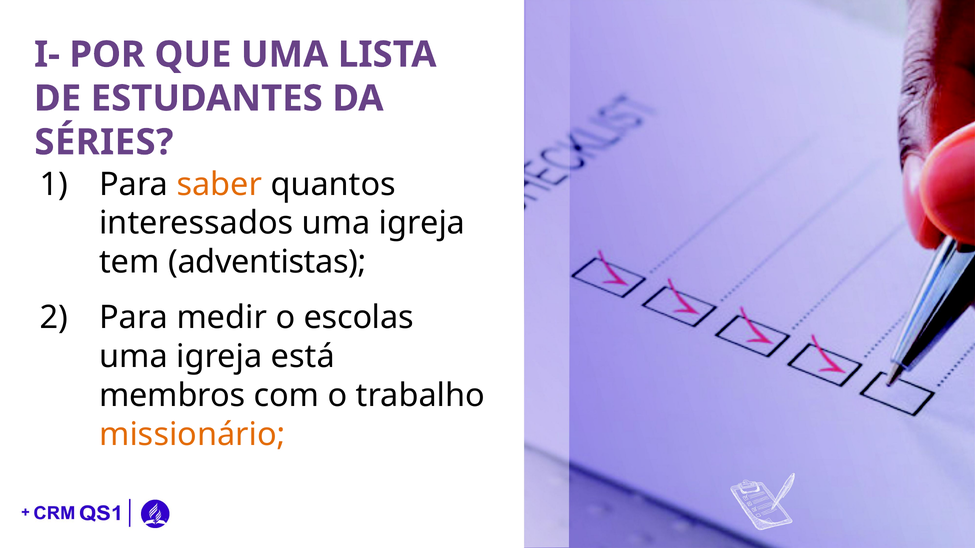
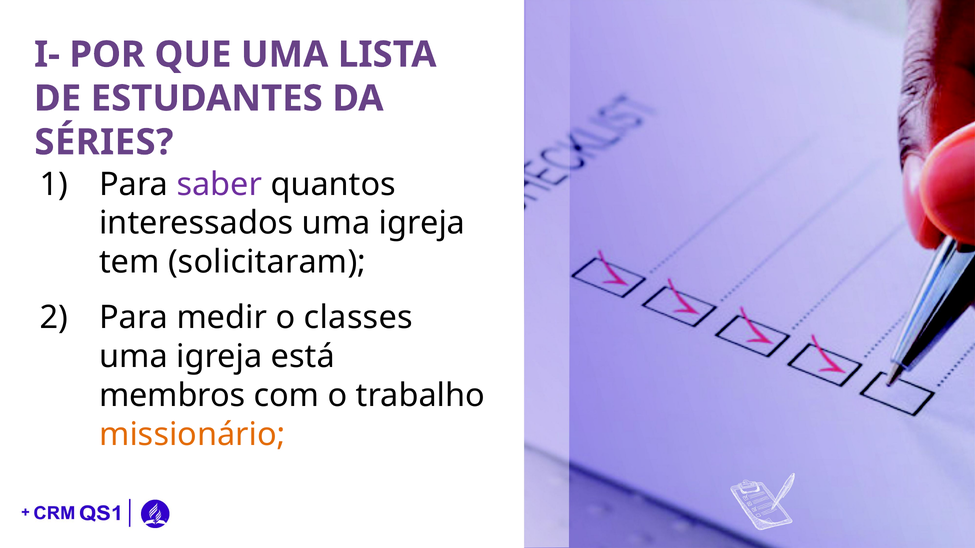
saber colour: orange -> purple
adventistas: adventistas -> solicitaram
escolas: escolas -> classes
